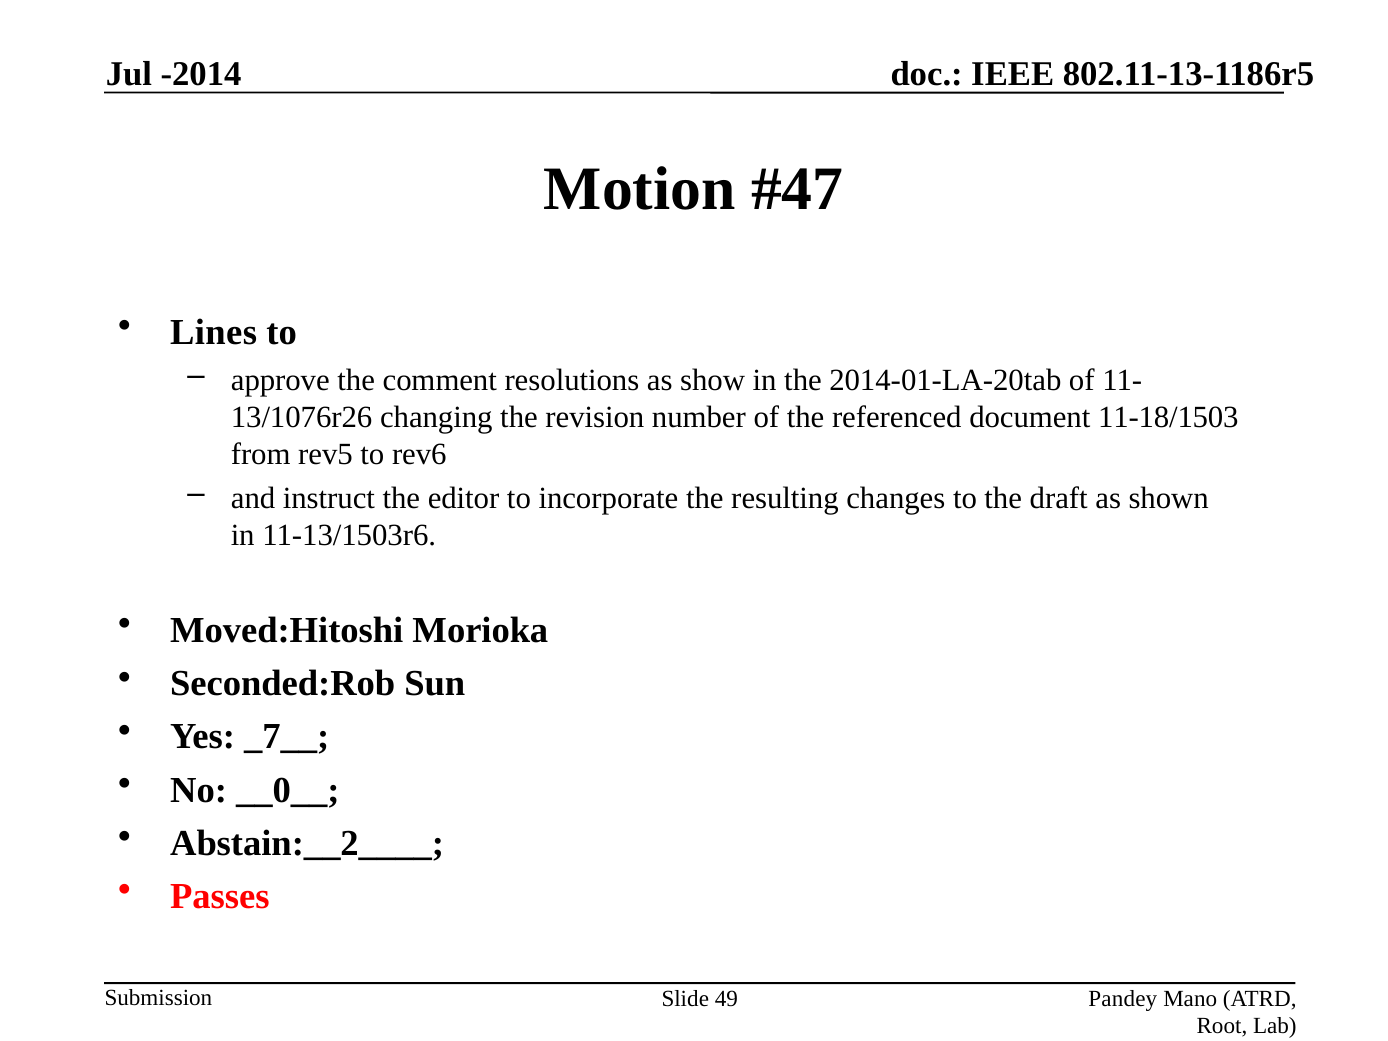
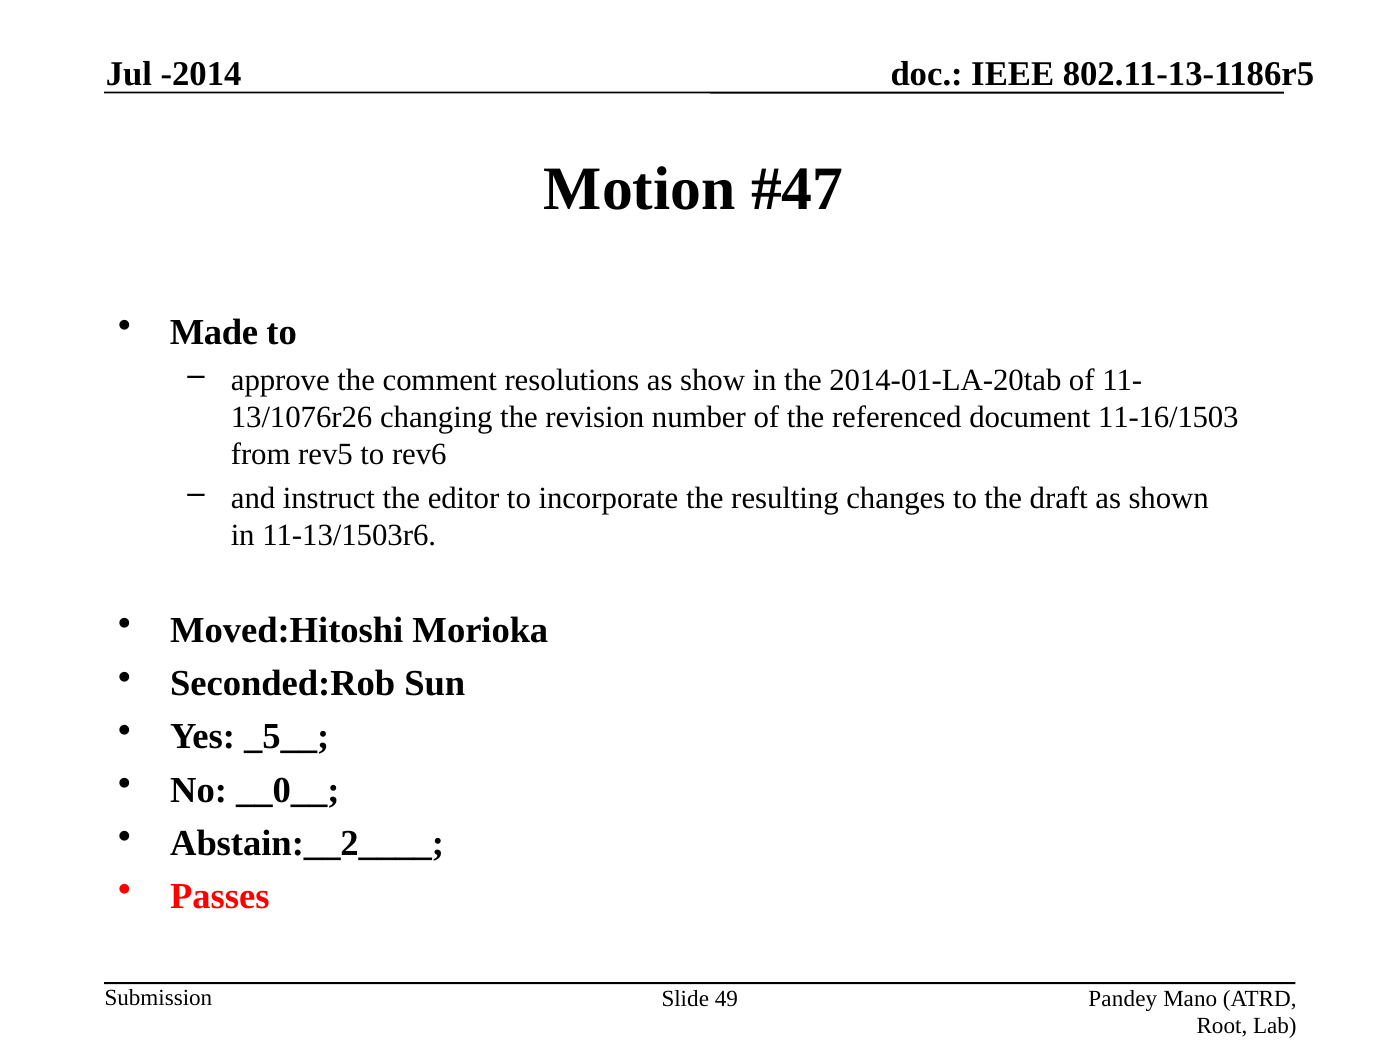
Lines: Lines -> Made
11-18/1503: 11-18/1503 -> 11-16/1503
_7__: _7__ -> _5__
